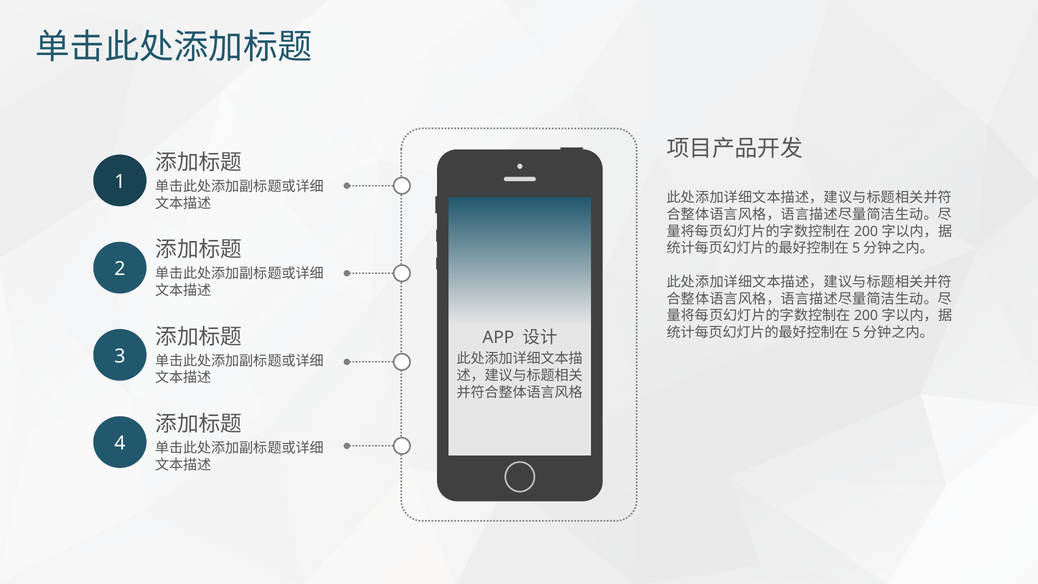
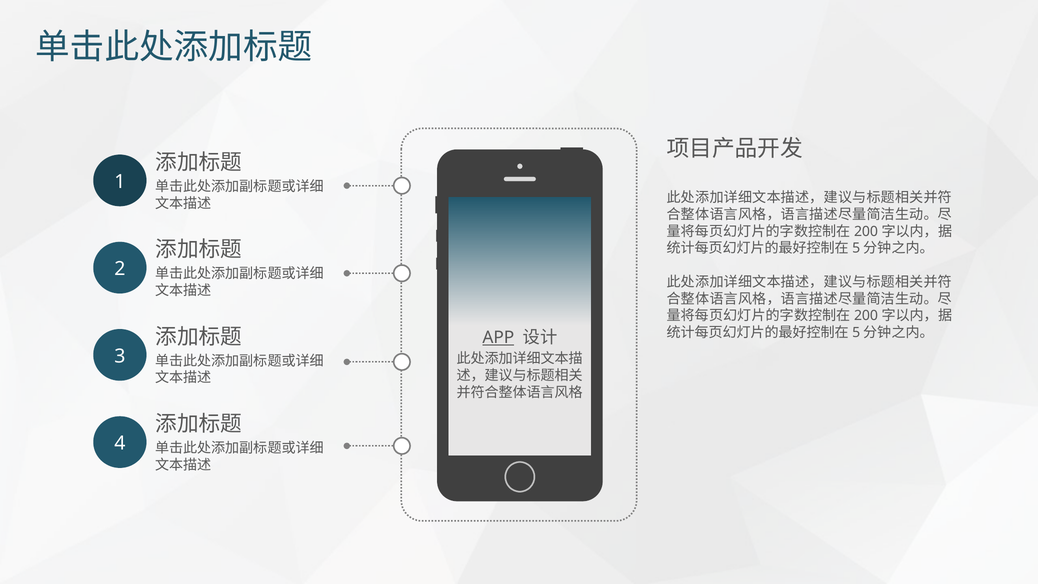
APP underline: none -> present
